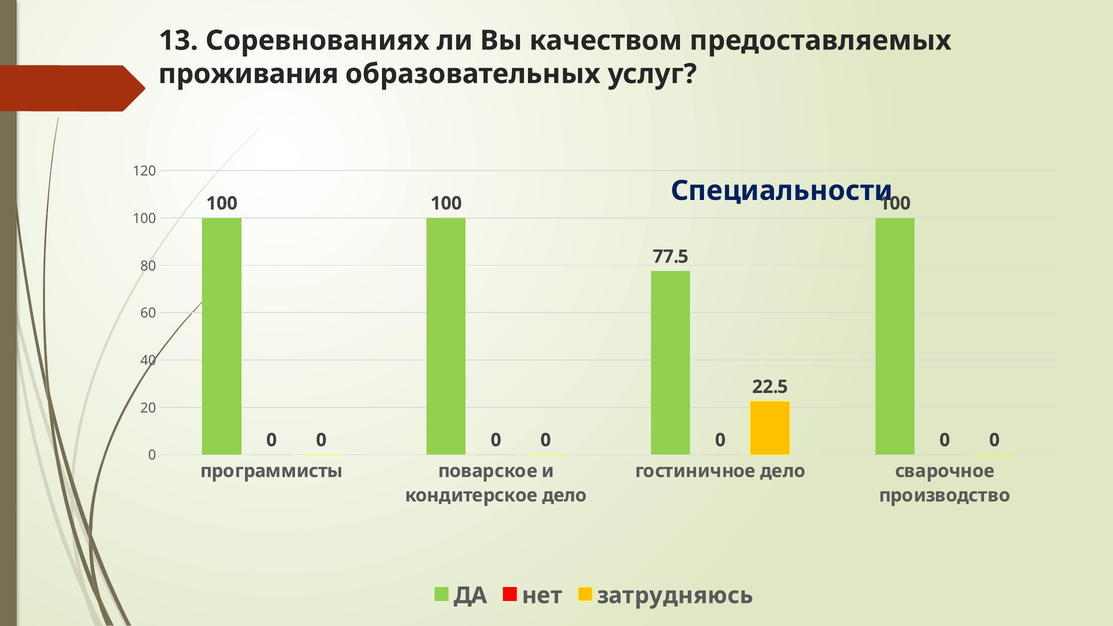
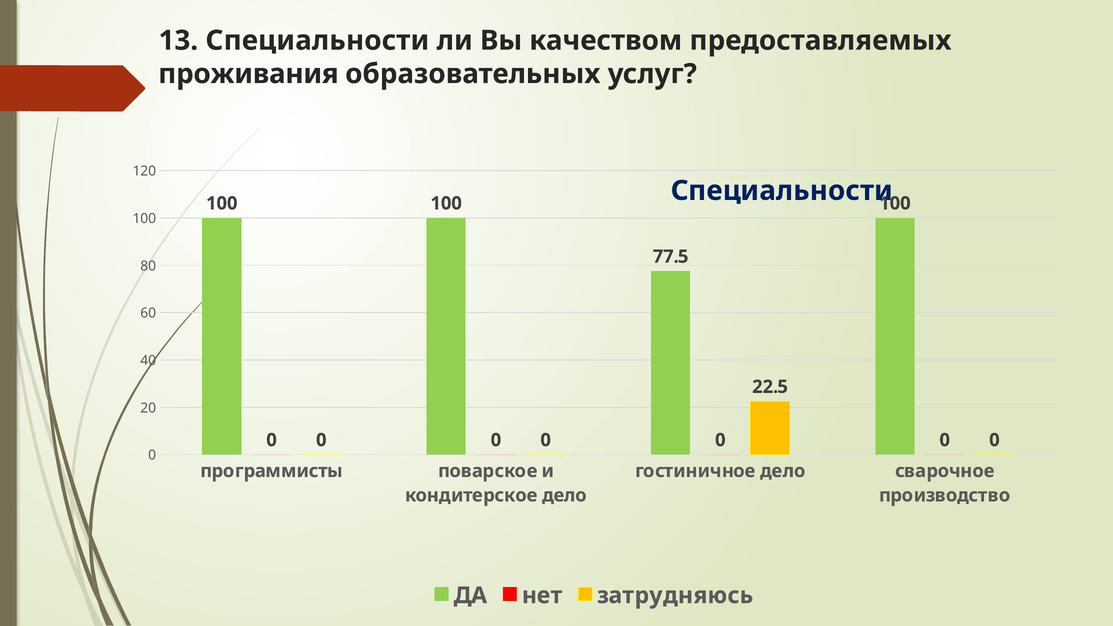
13 Соревнованиях: Соревнованиях -> Специальности
